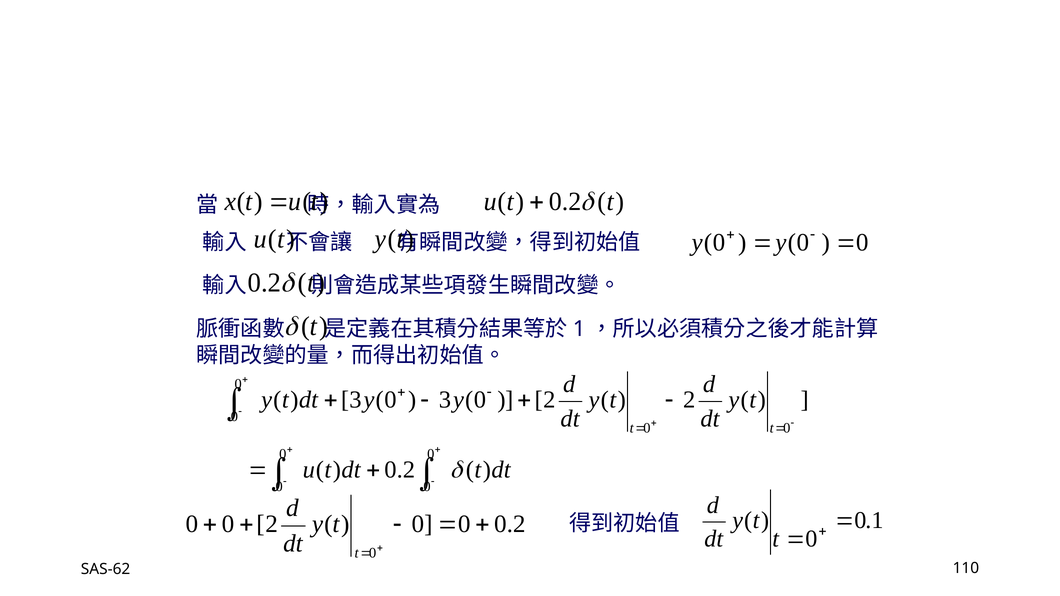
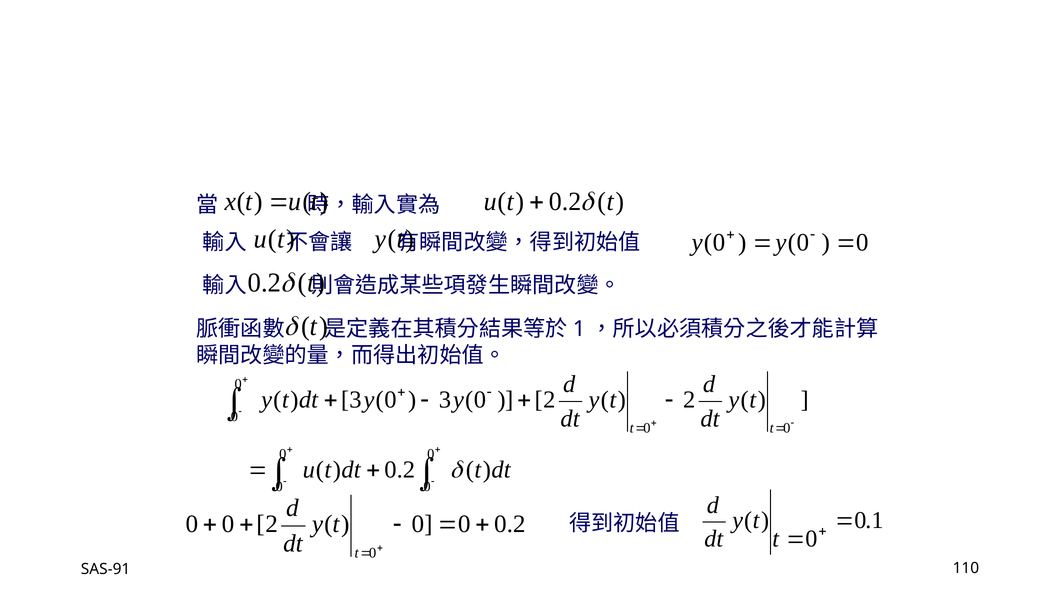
SAS-62: SAS-62 -> SAS-91
